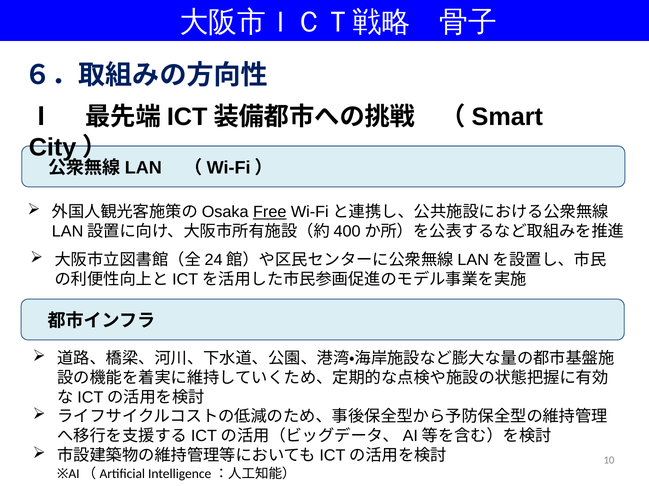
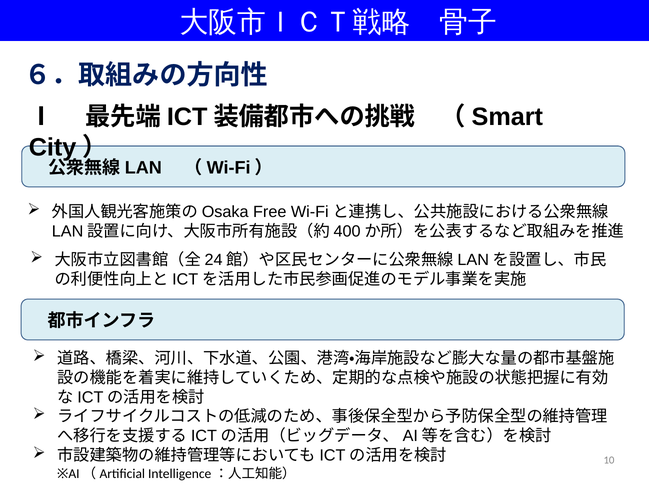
Free underline: present -> none
